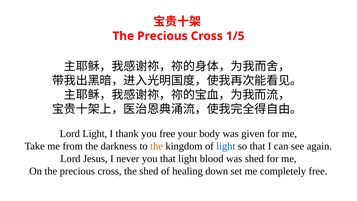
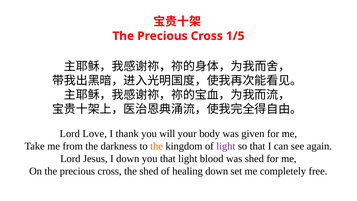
Lord Light: Light -> Love
you free: free -> will
light at (226, 146) colour: blue -> purple
I never: never -> down
